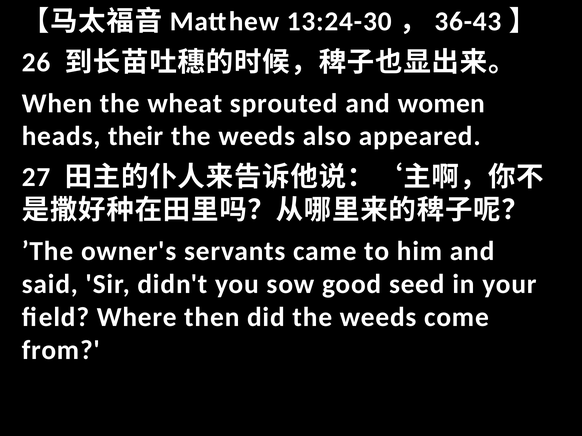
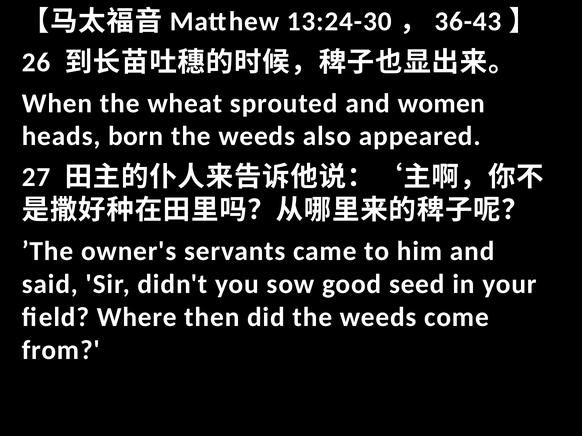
their: their -> born
